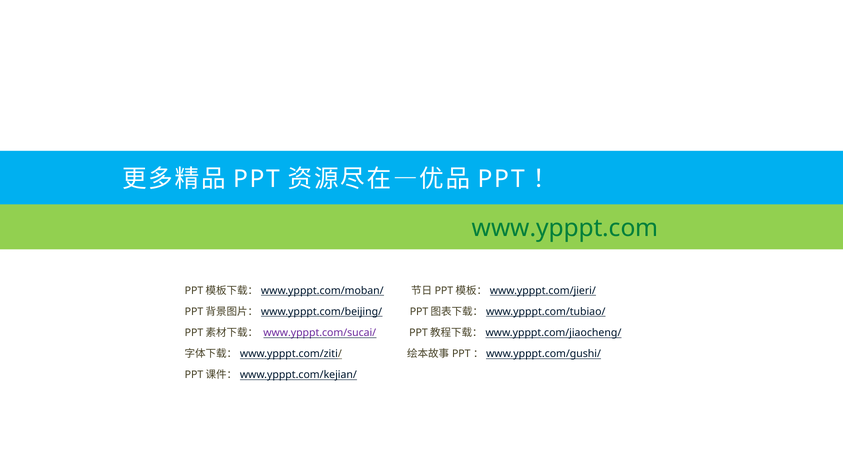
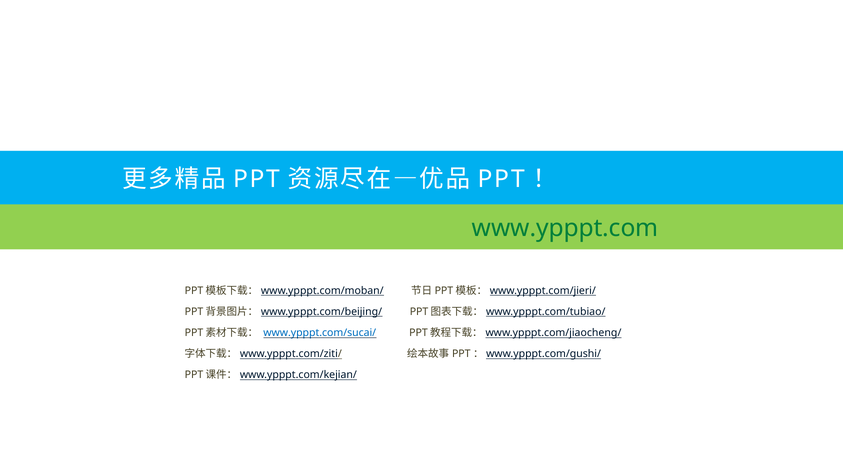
www.ypppt.com/sucai/ colour: purple -> blue
